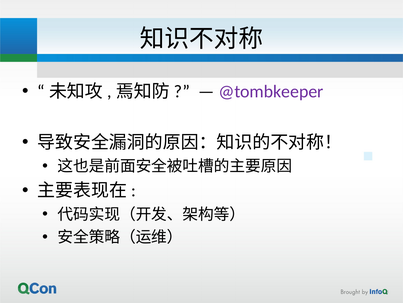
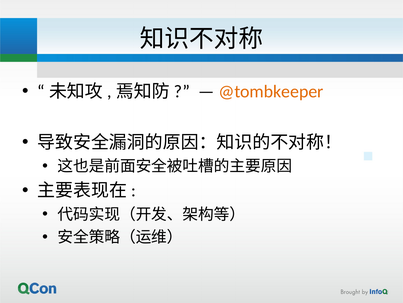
@tombkeeper colour: purple -> orange
